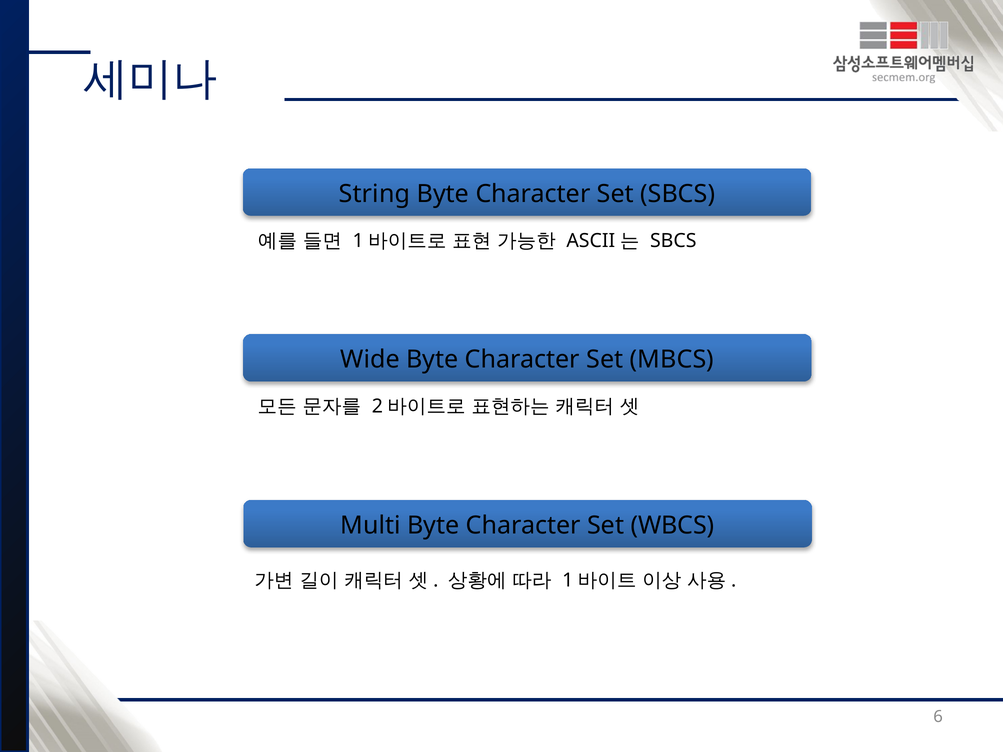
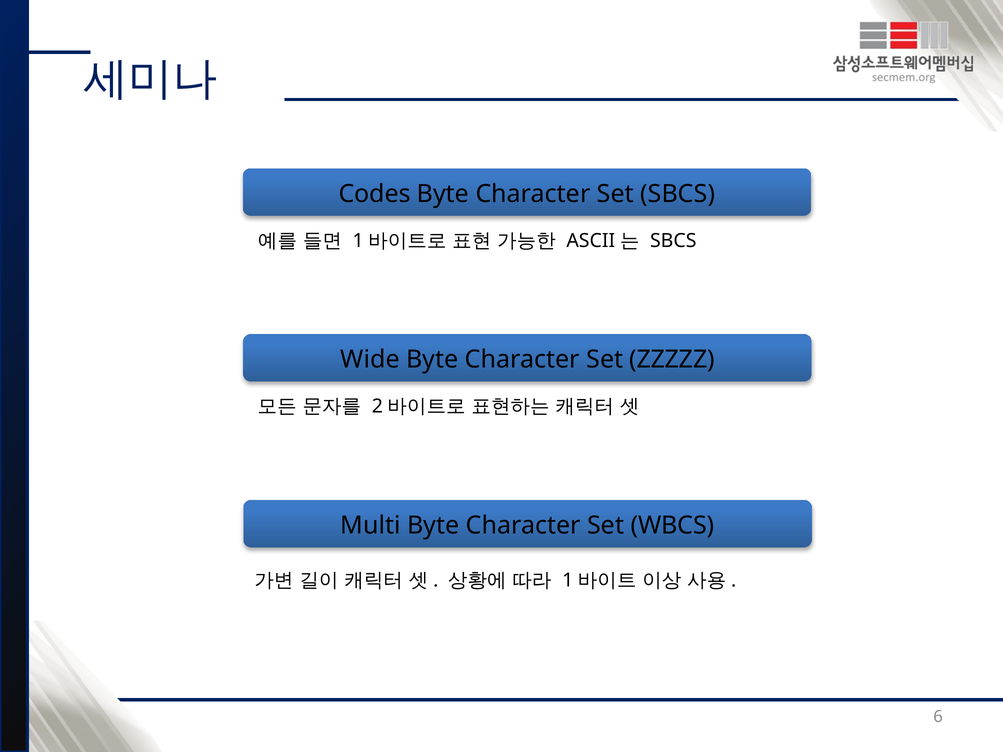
String: String -> Codes
MBCS: MBCS -> ZZZZZ
